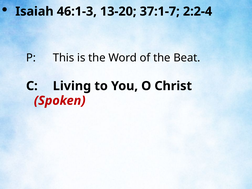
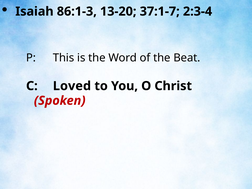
46:1-3: 46:1-3 -> 86:1-3
2:2-4: 2:2-4 -> 2:3-4
Living: Living -> Loved
